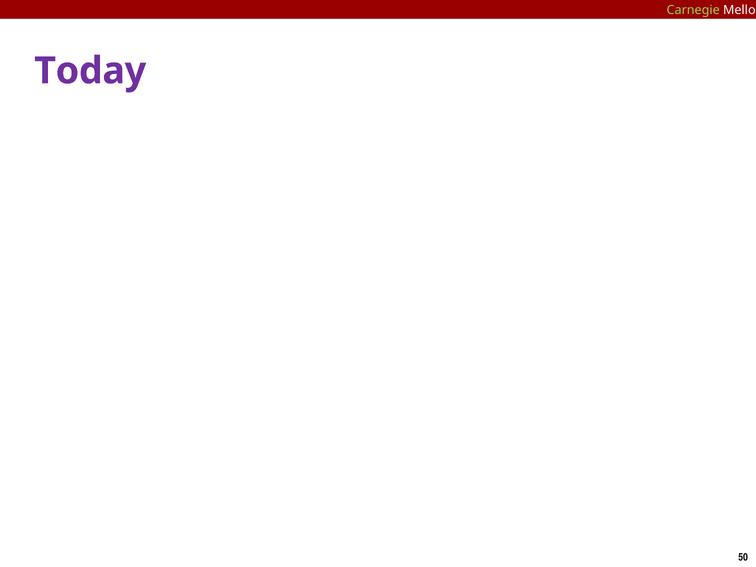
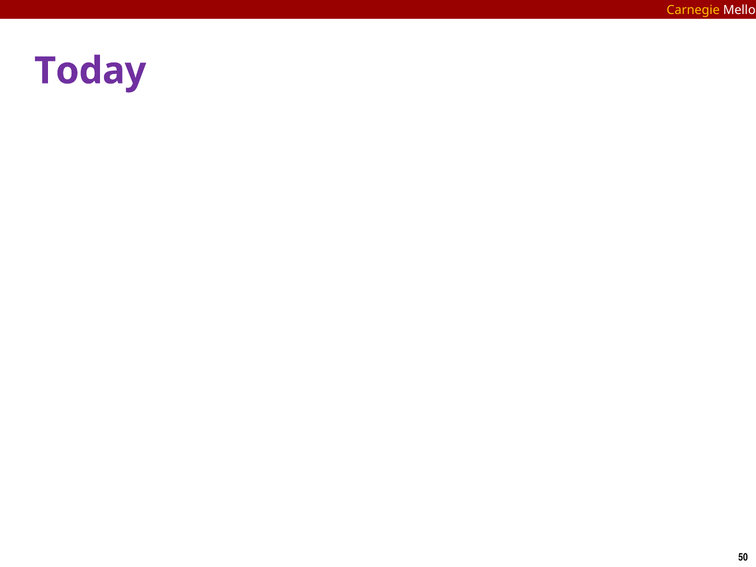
Carnegie colour: light green -> yellow
